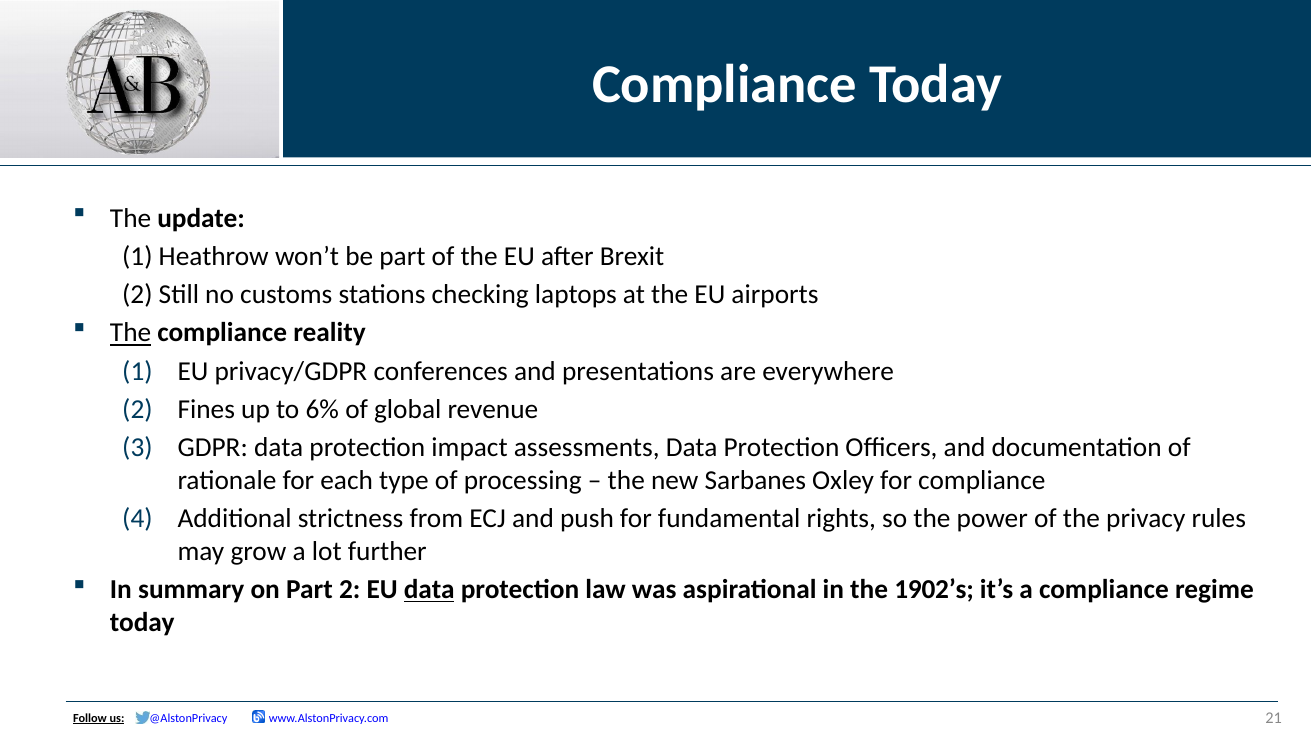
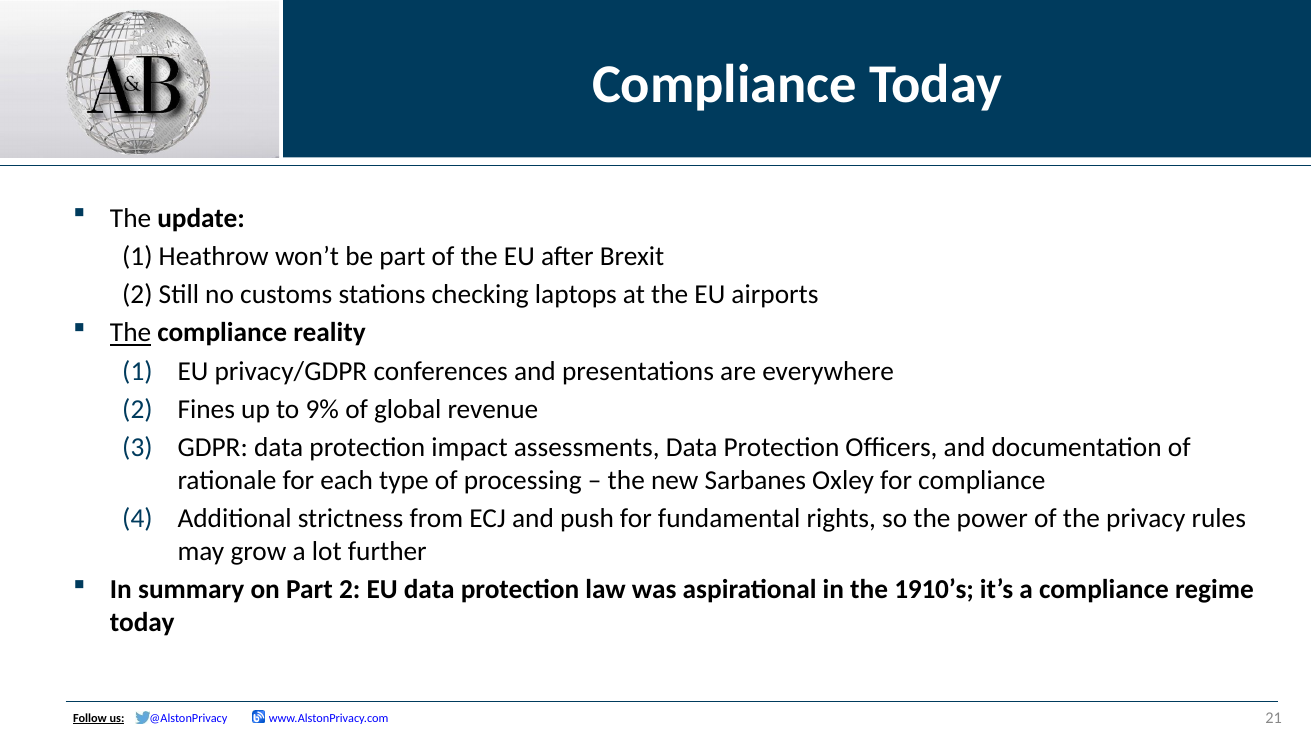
6%: 6% -> 9%
data at (429, 590) underline: present -> none
1902’s: 1902’s -> 1910’s
